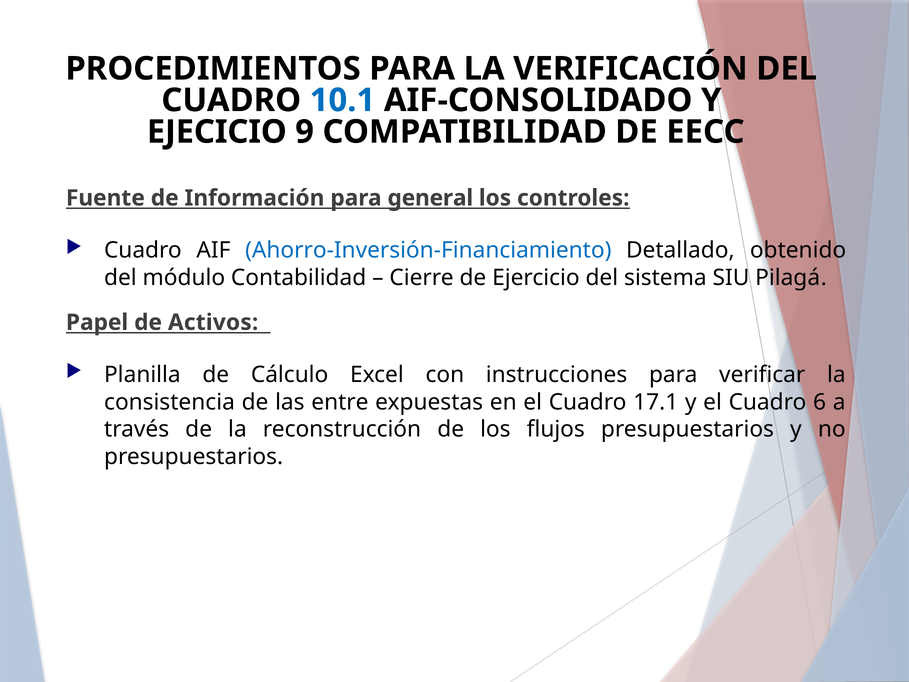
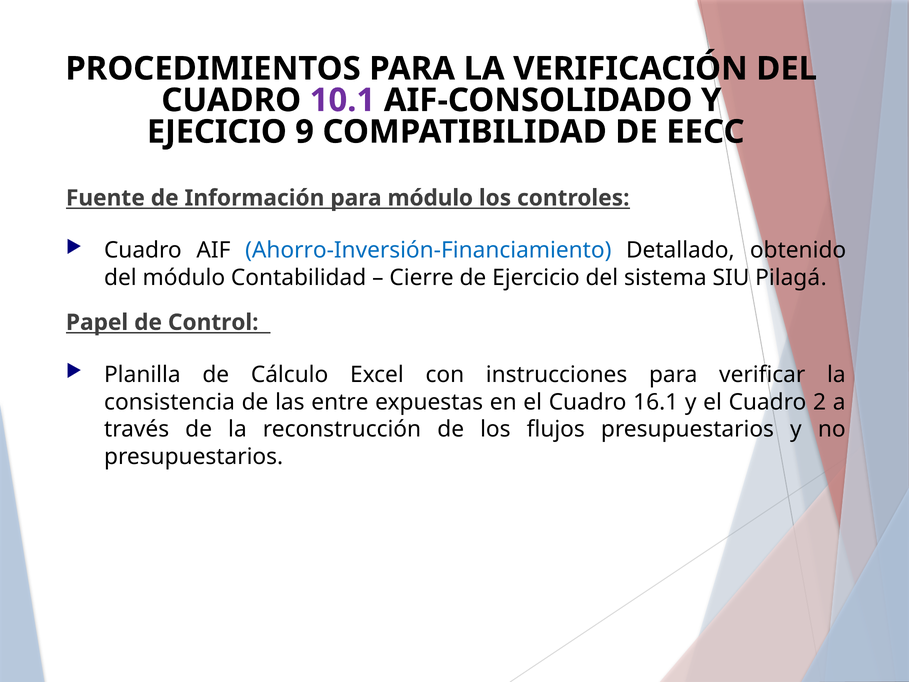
10.1 colour: blue -> purple
para general: general -> módulo
Activos: Activos -> Control
17.1: 17.1 -> 16.1
6: 6 -> 2
